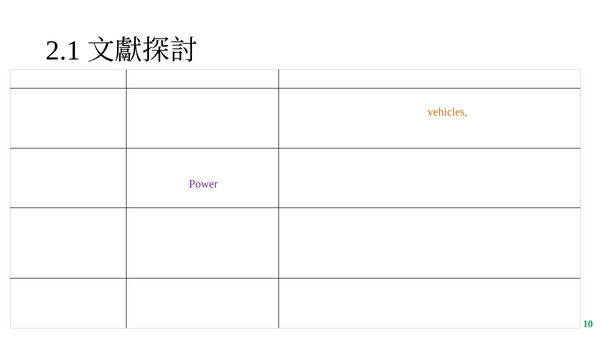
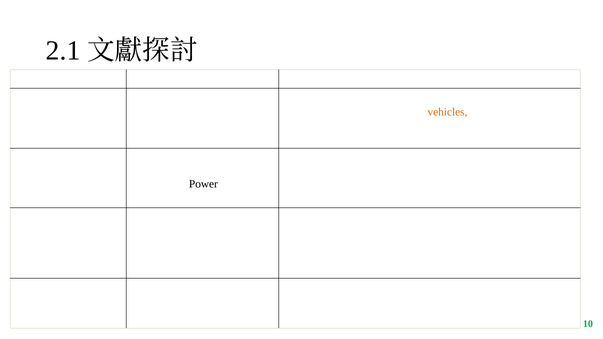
Power at (203, 184) colour: purple -> black
